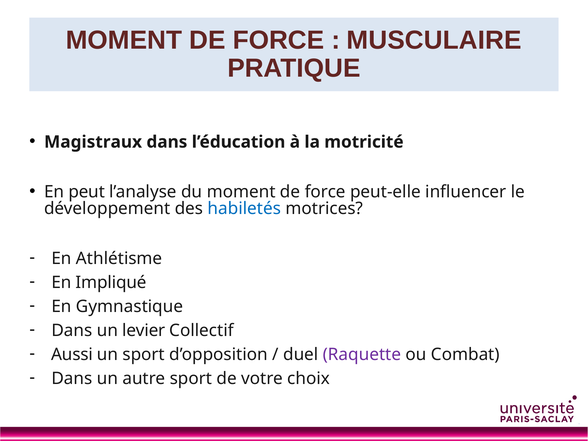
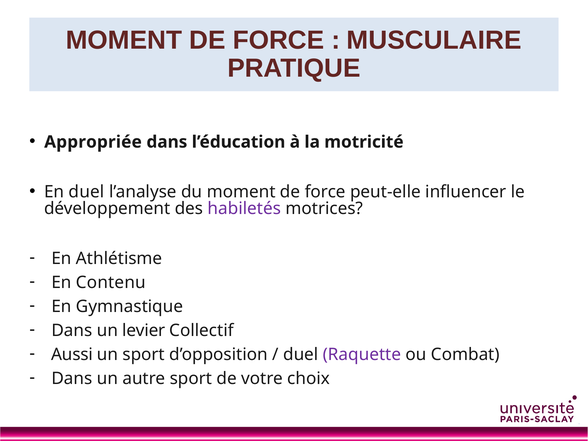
Magistraux: Magistraux -> Appropriée
En peut: peut -> duel
habiletés colour: blue -> purple
Impliqué: Impliqué -> Contenu
